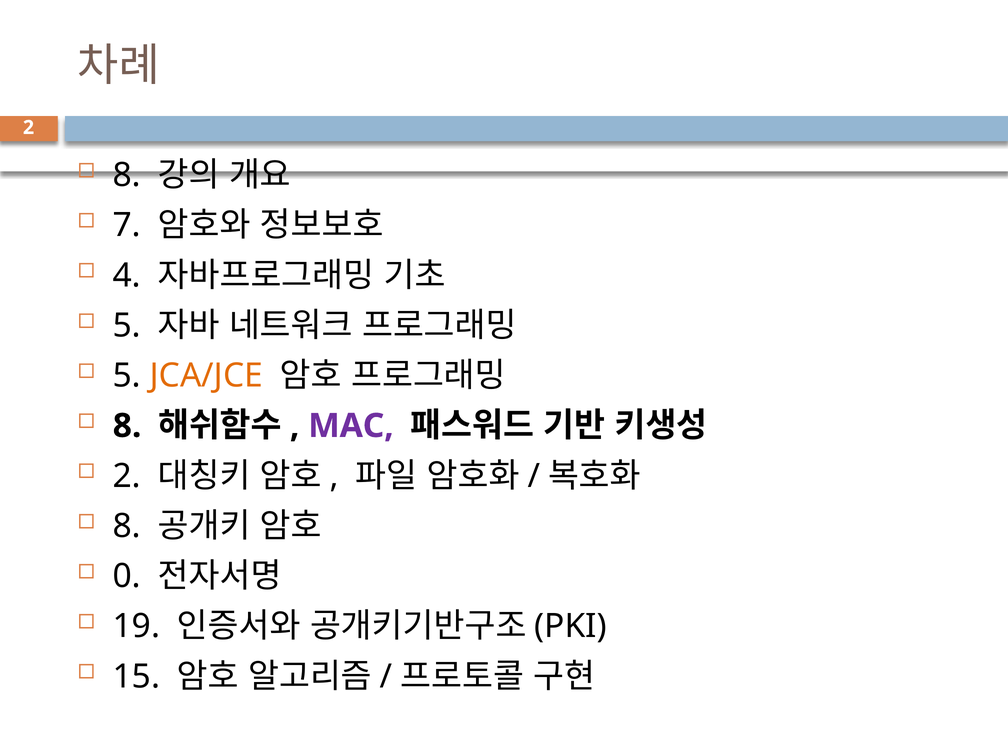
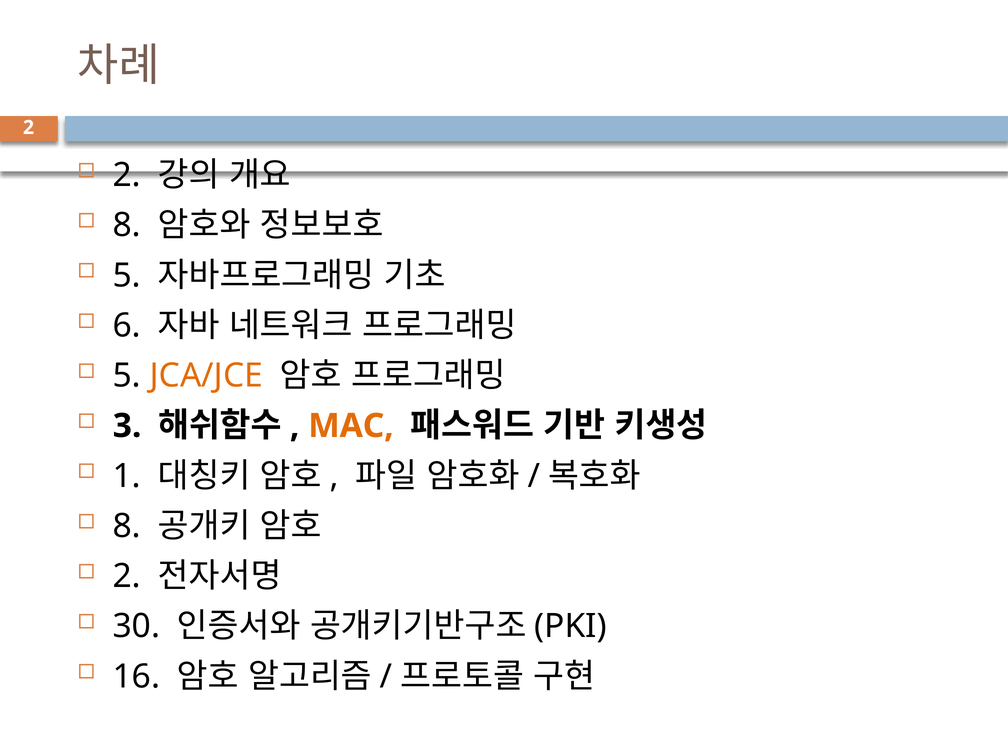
8 at (127, 175): 8 -> 2
7 at (127, 225): 7 -> 8
4 at (127, 276): 4 -> 5
5 at (127, 326): 5 -> 6
8 at (127, 426): 8 -> 3
MAC colour: purple -> orange
2 at (127, 476): 2 -> 1
0 at (127, 576): 0 -> 2
19: 19 -> 30
15: 15 -> 16
